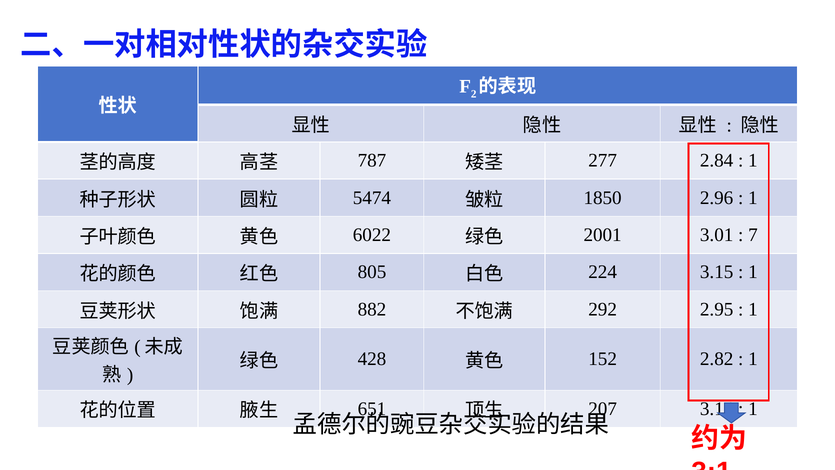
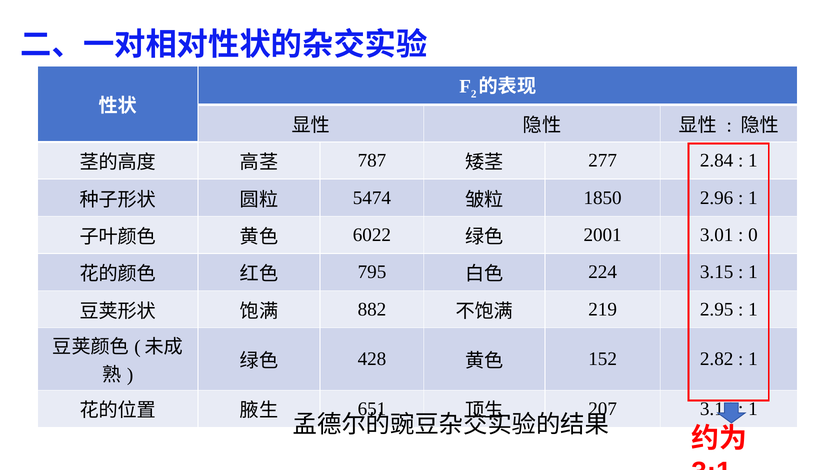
7: 7 -> 0
805: 805 -> 795
292: 292 -> 219
